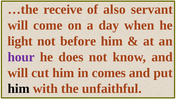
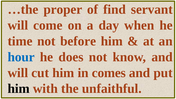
receive: receive -> proper
also: also -> find
light: light -> time
hour colour: purple -> blue
